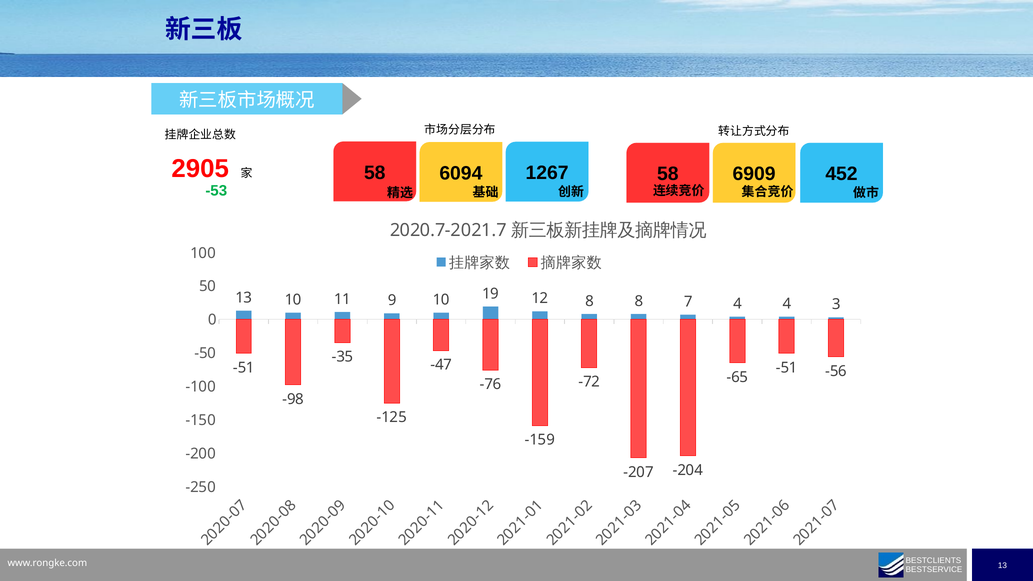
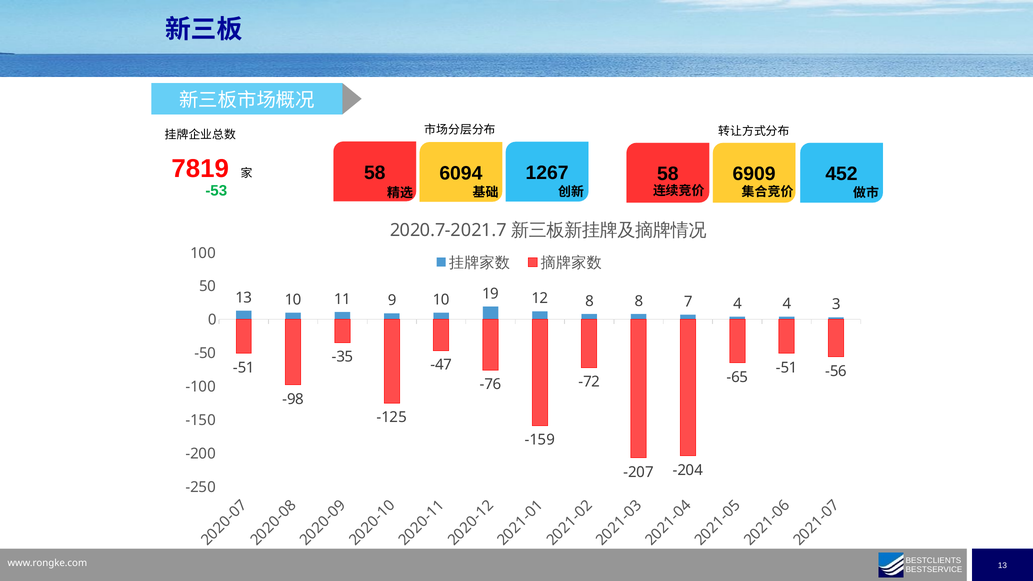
2905: 2905 -> 7819
